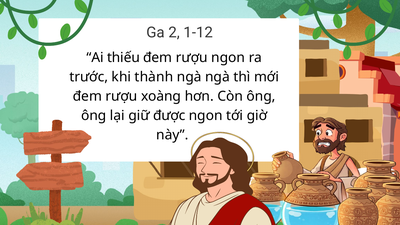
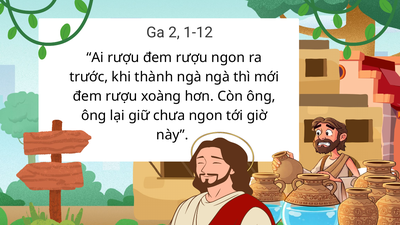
Ai thiếu: thiếu -> rượu
được: được -> chưa
